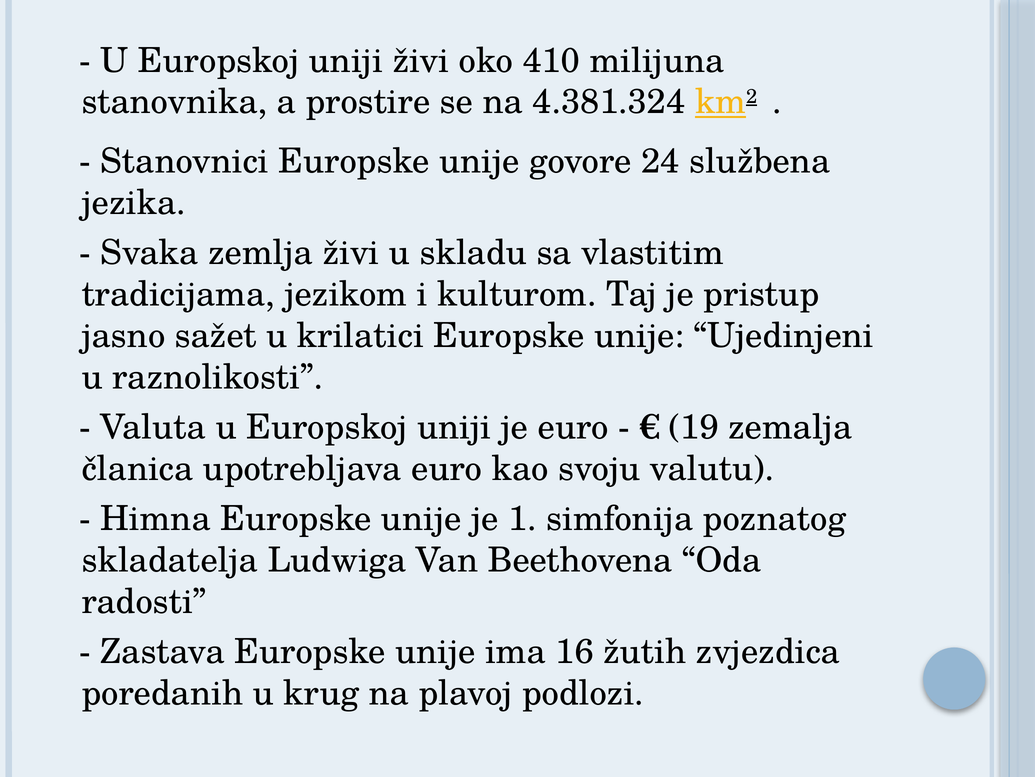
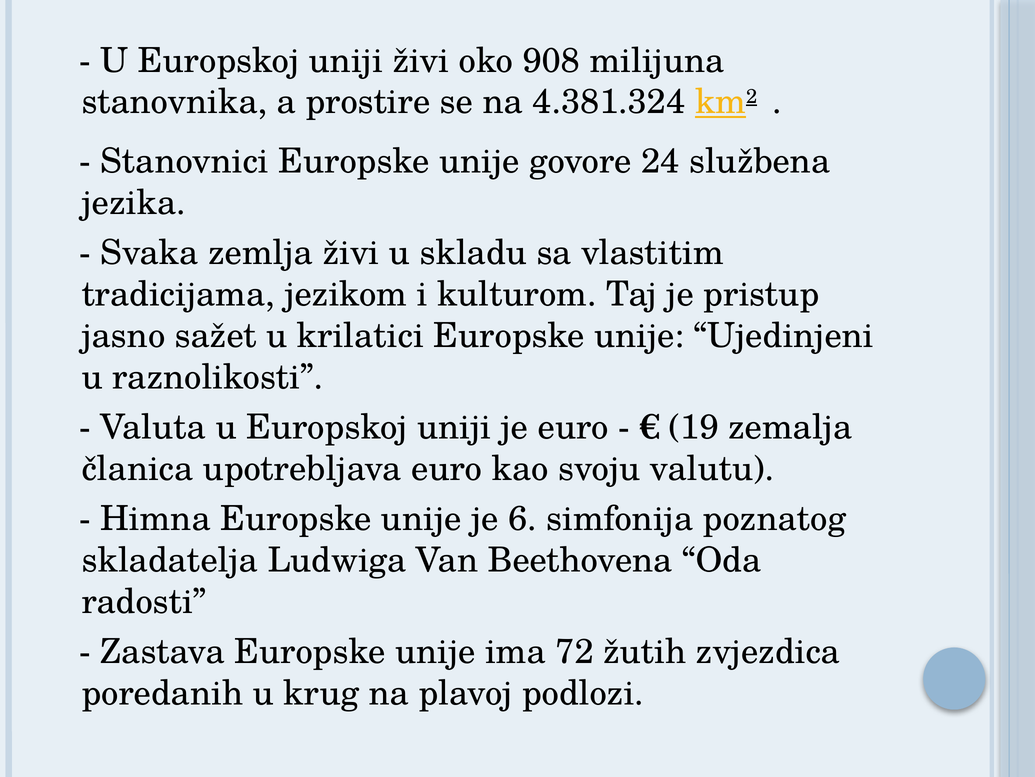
410: 410 -> 908
1: 1 -> 6
16: 16 -> 72
